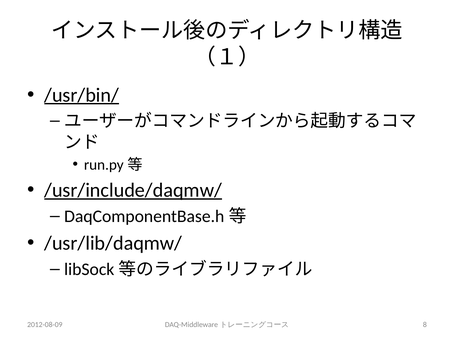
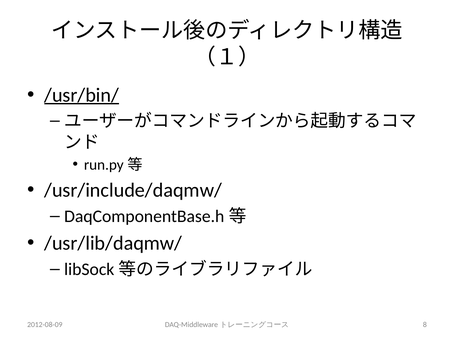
/usr/include/daqmw/ underline: present -> none
